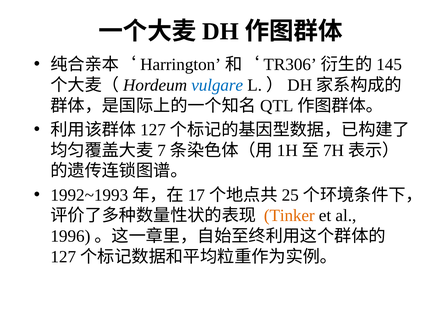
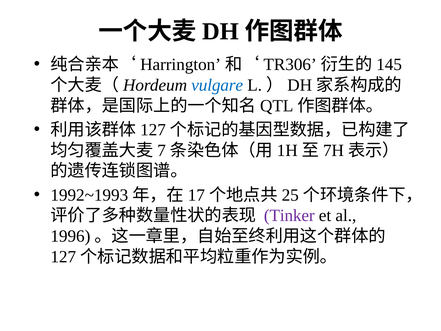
Tinker colour: orange -> purple
